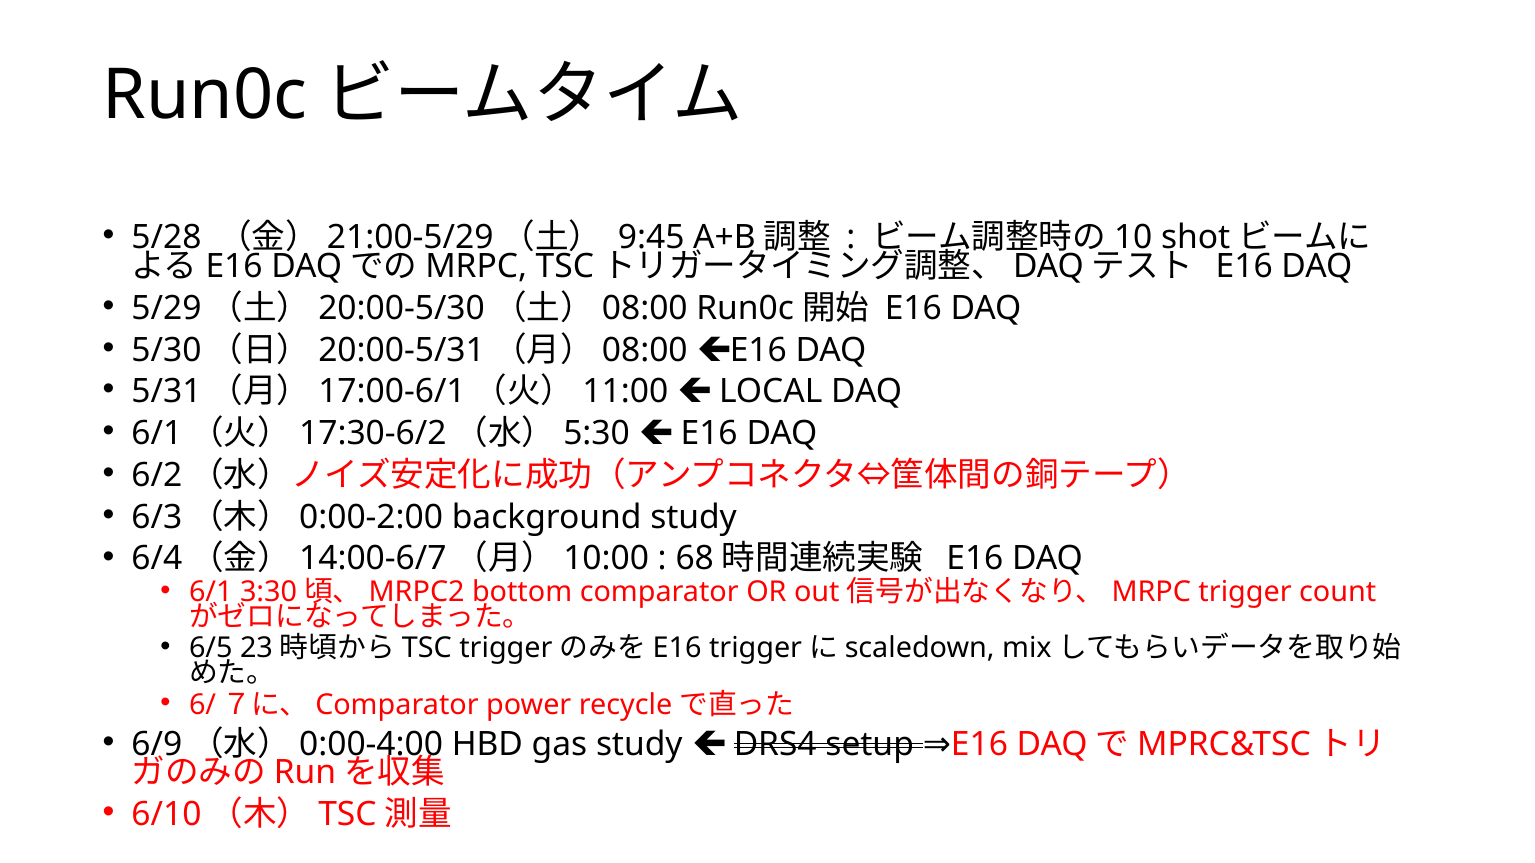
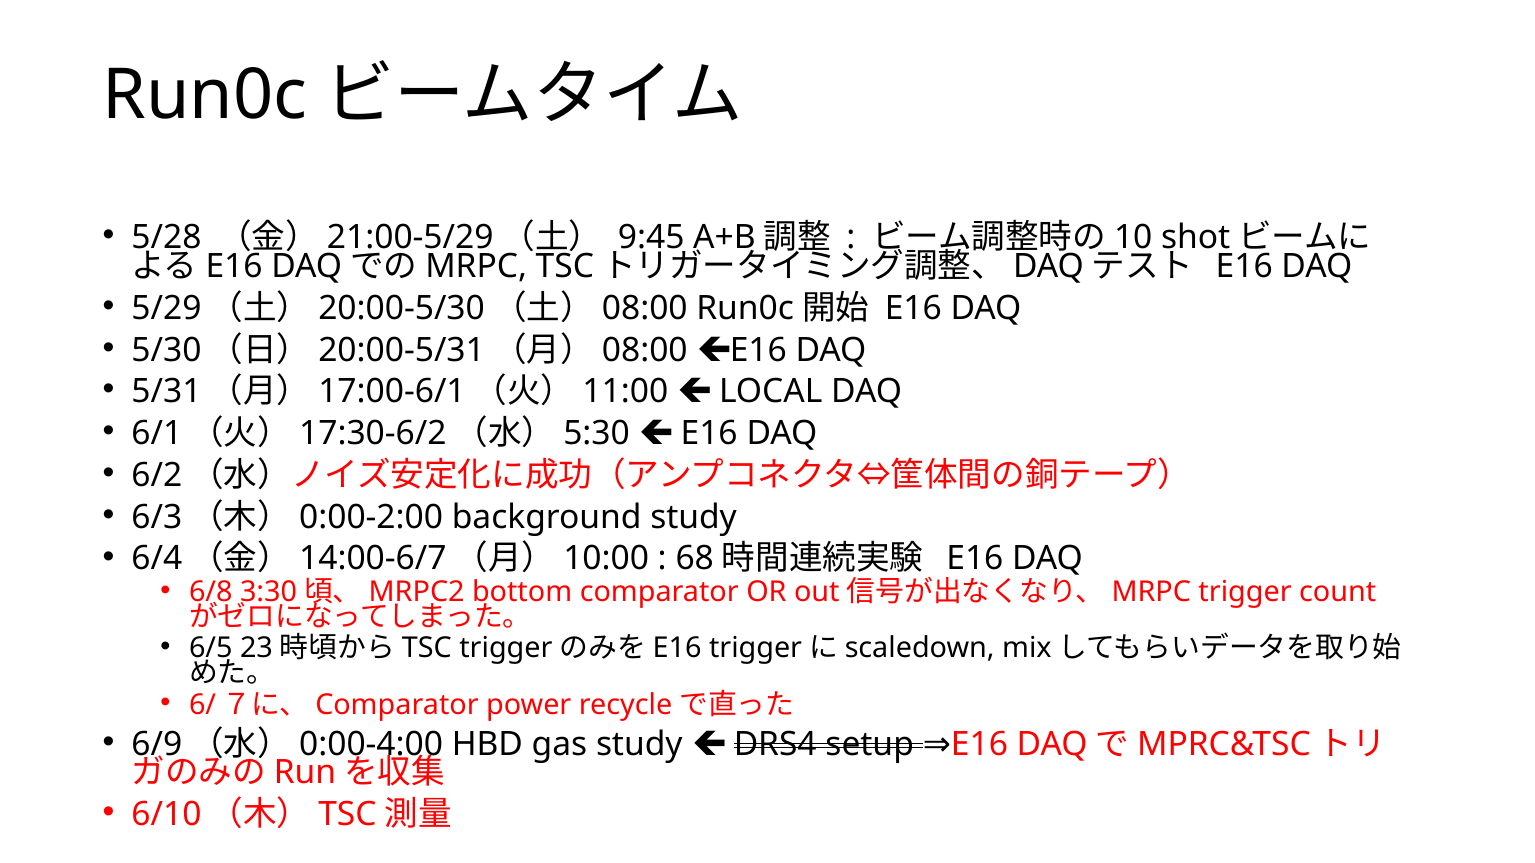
6/1 at (211, 593): 6/1 -> 6/8
